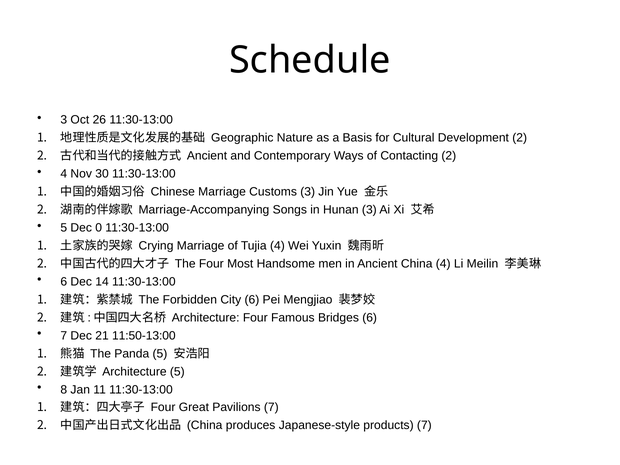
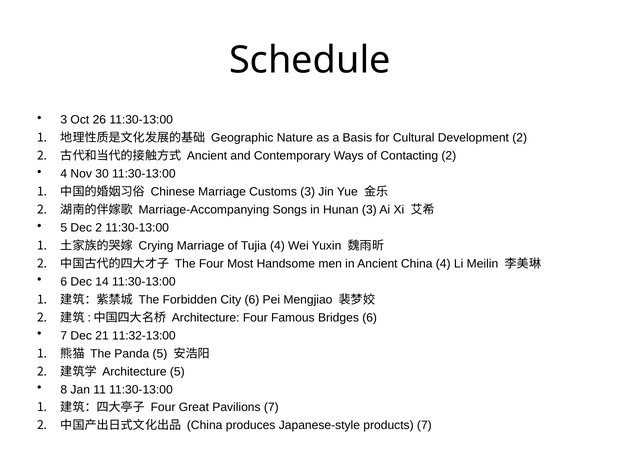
Dec 0: 0 -> 2
11:50-13:00: 11:50-13:00 -> 11:32-13:00
